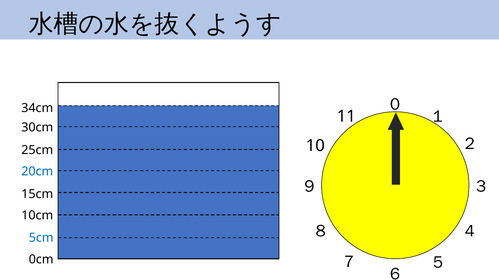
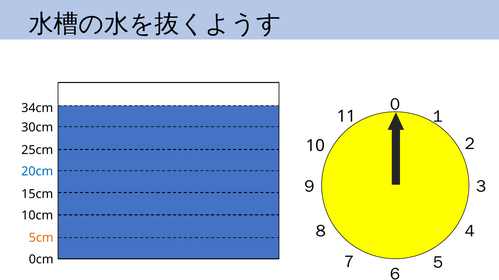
5cm colour: blue -> orange
